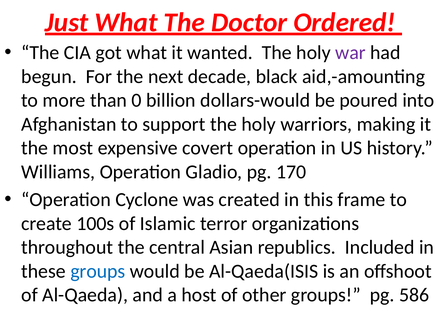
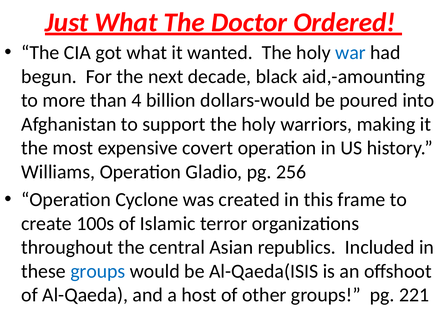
war colour: purple -> blue
0: 0 -> 4
170: 170 -> 256
586: 586 -> 221
